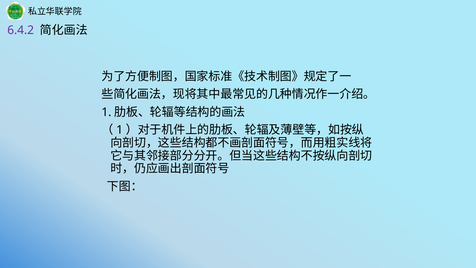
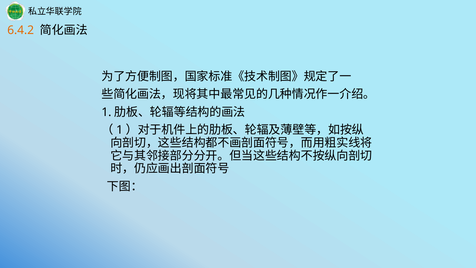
6.4.2 colour: purple -> orange
